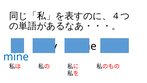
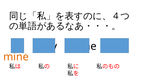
mine colour: blue -> orange
